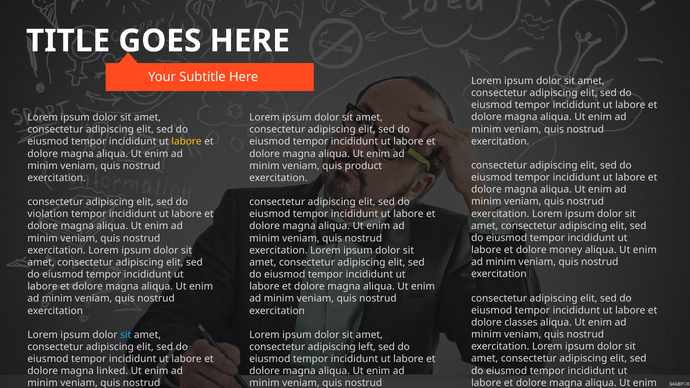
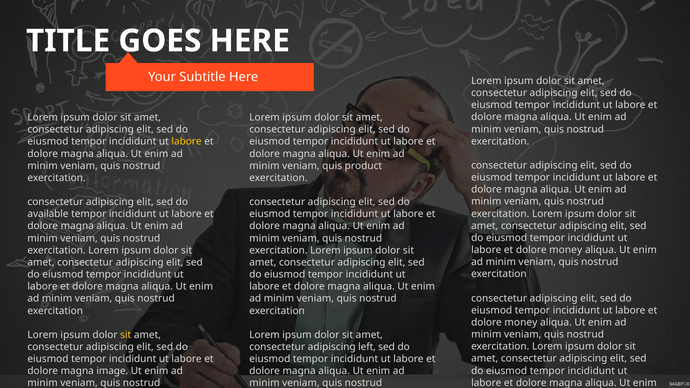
violation: violation -> available
classes at (521, 323): classes -> money
sit at (126, 335) colour: light blue -> yellow
linked: linked -> image
